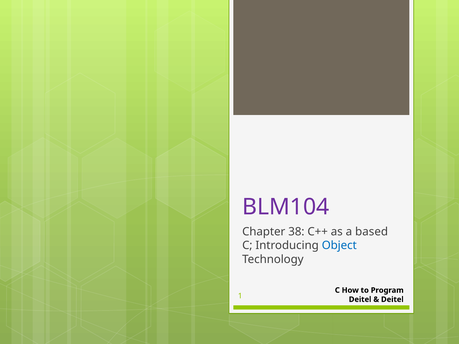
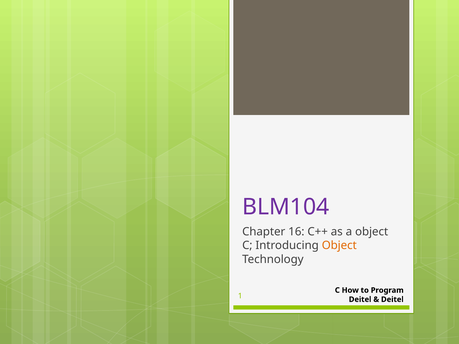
38: 38 -> 16
a based: based -> object
Object at (339, 246) colour: blue -> orange
